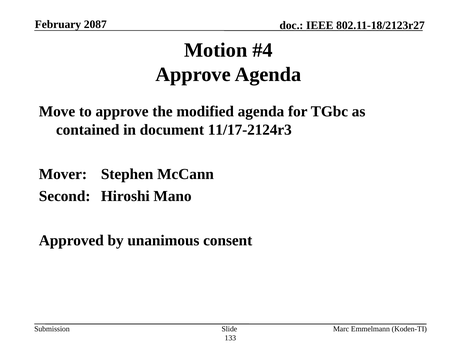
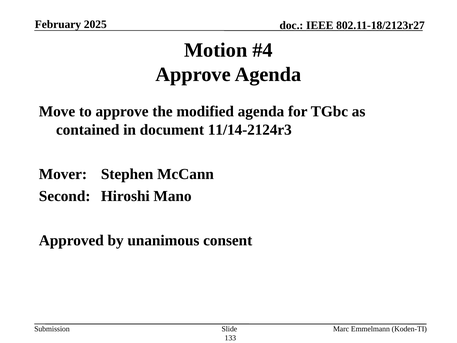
2087: 2087 -> 2025
11/17-2124r3: 11/17-2124r3 -> 11/14-2124r3
